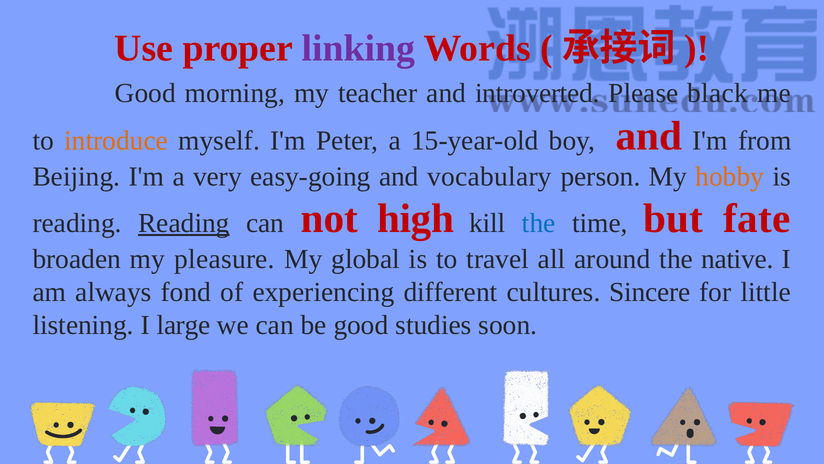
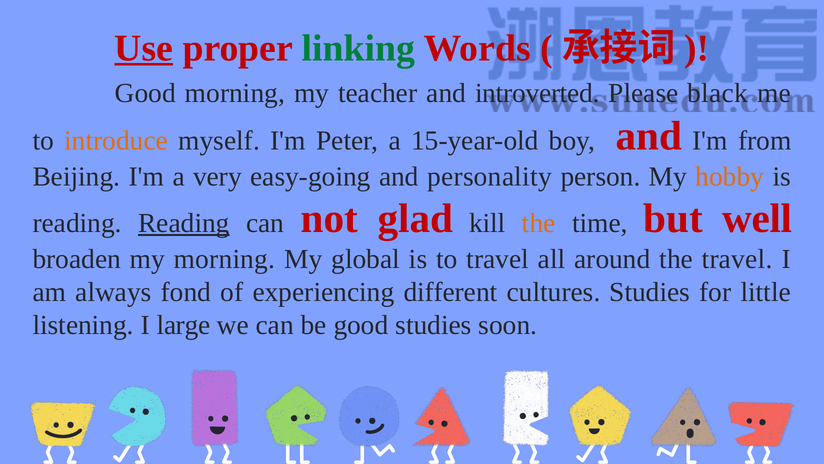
Use underline: none -> present
linking colour: purple -> green
vocabulary: vocabulary -> personality
high: high -> glad
the at (539, 223) colour: blue -> orange
fate: fate -> well
my pleasure: pleasure -> morning
the native: native -> travel
cultures Sincere: Sincere -> Studies
